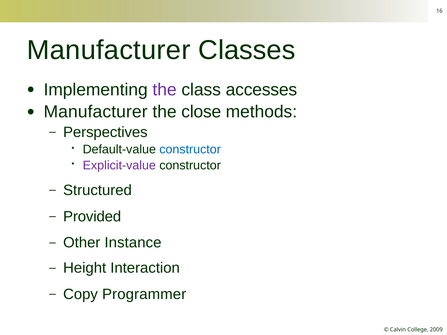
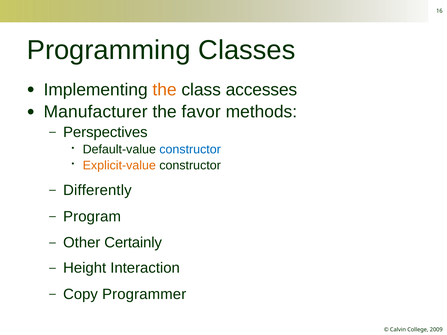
Manufacturer at (109, 50): Manufacturer -> Programming
the at (165, 90) colour: purple -> orange
close: close -> favor
Explicit-value colour: purple -> orange
Structured: Structured -> Differently
Provided: Provided -> Program
Instance: Instance -> Certainly
